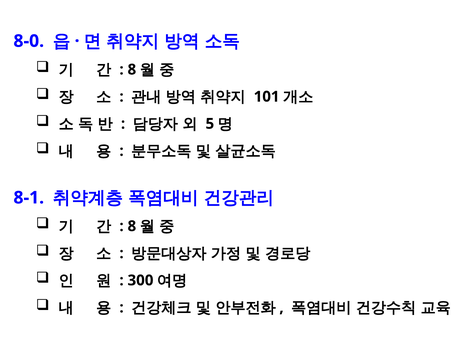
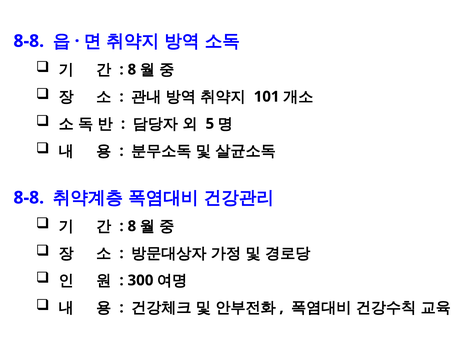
8-0 at (29, 41): 8-0 -> 8-8
8-1 at (29, 198): 8-1 -> 8-8
